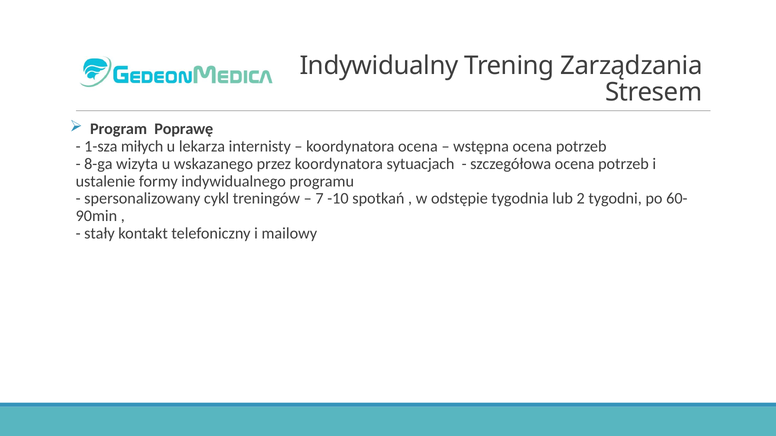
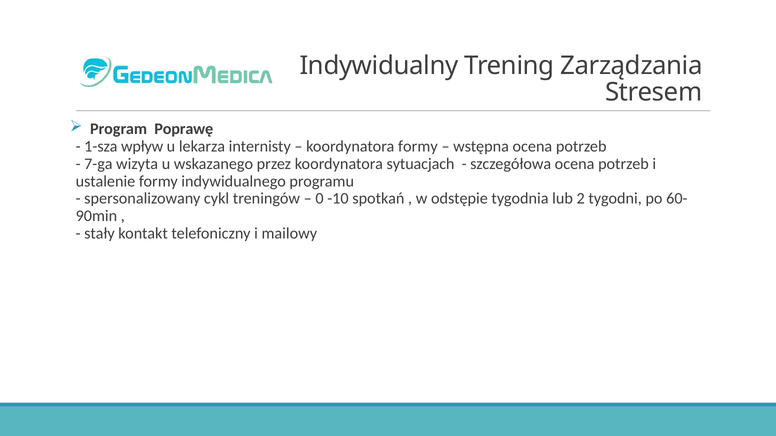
miłych: miłych -> wpływ
koordynatora ocena: ocena -> formy
8-ga: 8-ga -> 7-ga
7: 7 -> 0
